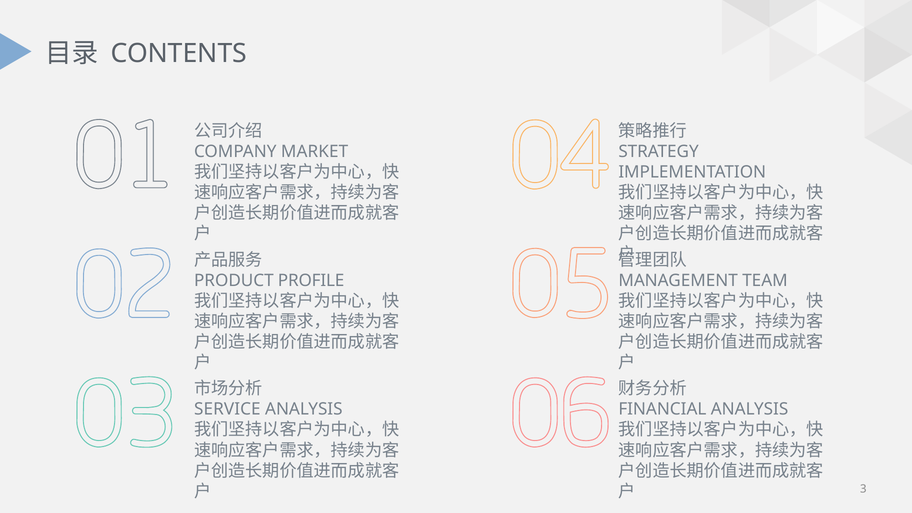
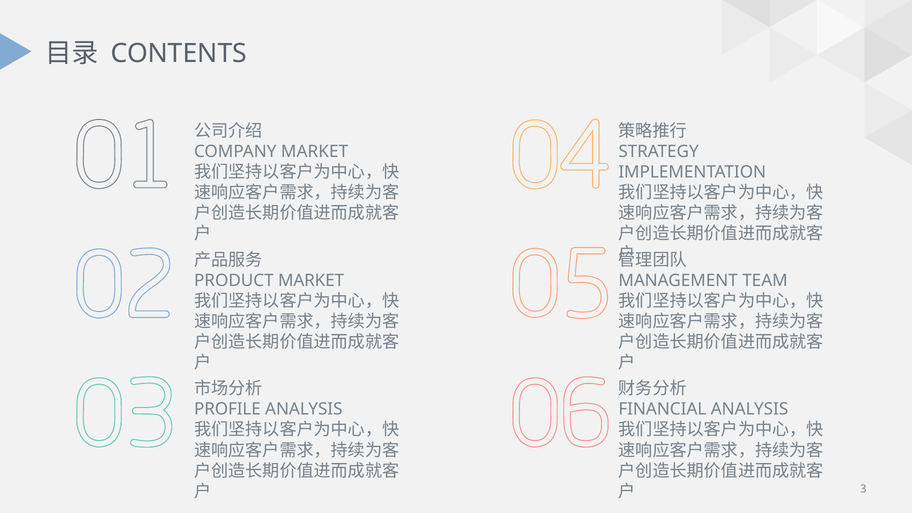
PRODUCT PROFILE: PROFILE -> MARKET
SERVICE: SERVICE -> PROFILE
